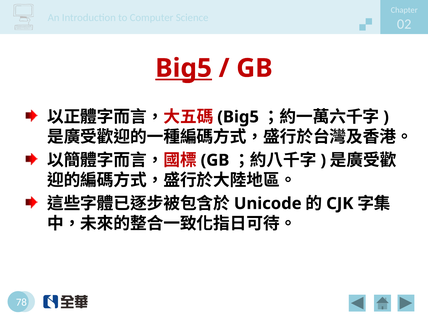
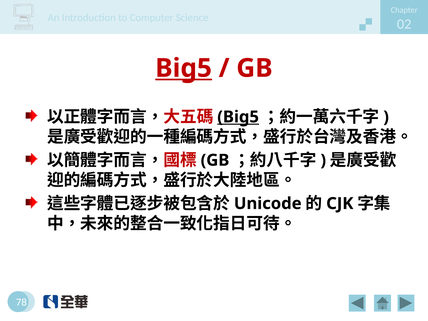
Big5 at (238, 117) underline: none -> present
